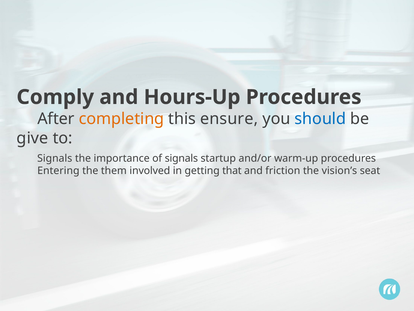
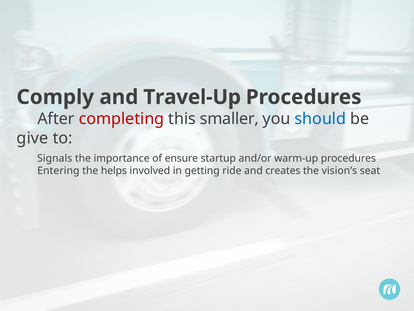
Hours-Up: Hours-Up -> Travel-Up
completing colour: orange -> red
ensure: ensure -> smaller
of signals: signals -> ensure
them: them -> helps
that: that -> ride
friction: friction -> creates
